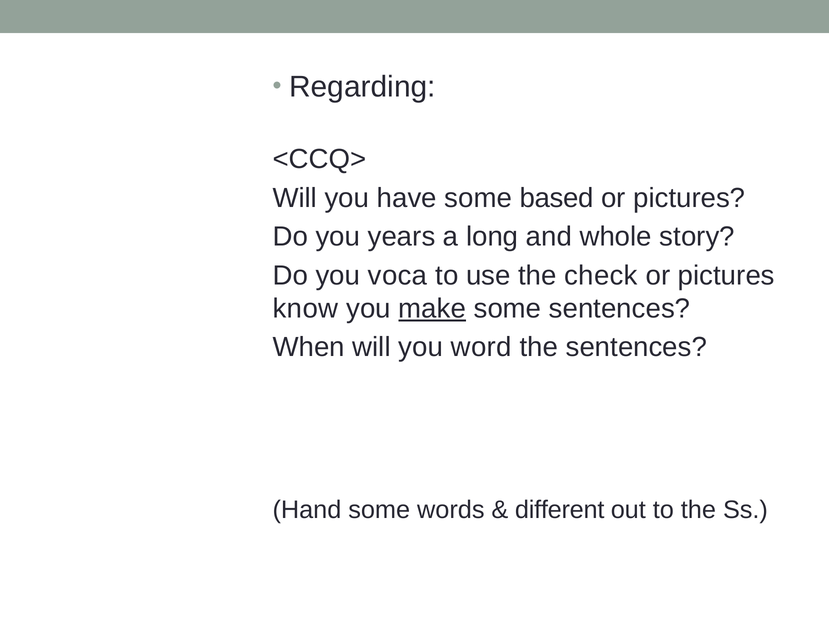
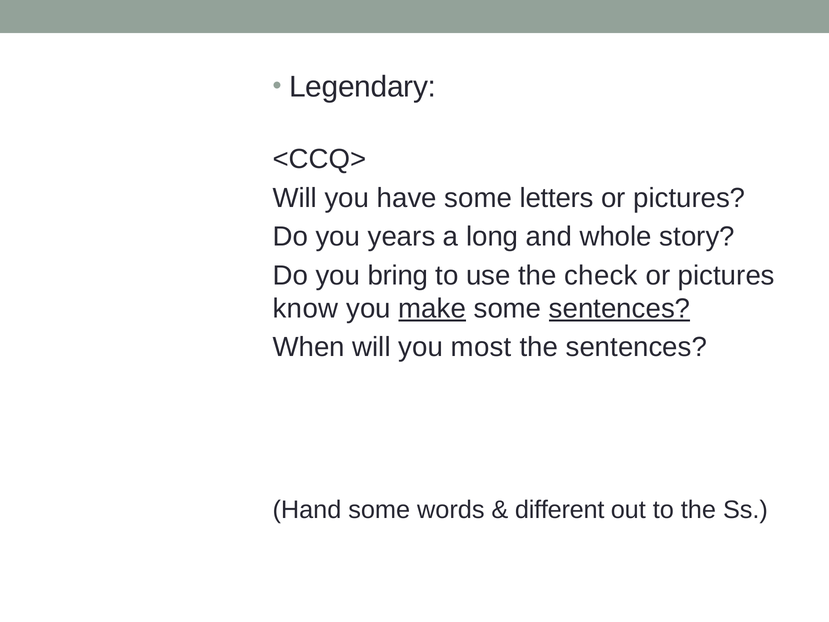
Regarding: Regarding -> Legendary
based: based -> letters
voca: voca -> bring
sentences at (620, 308) underline: none -> present
word: word -> most
